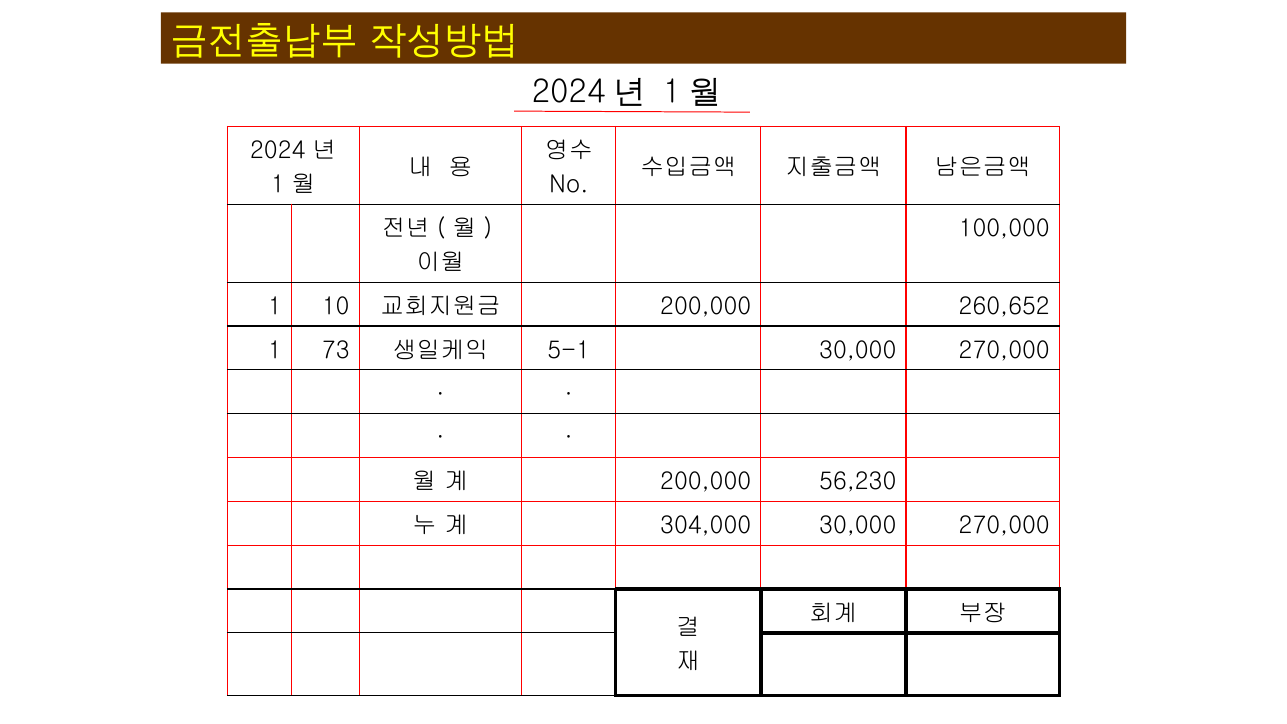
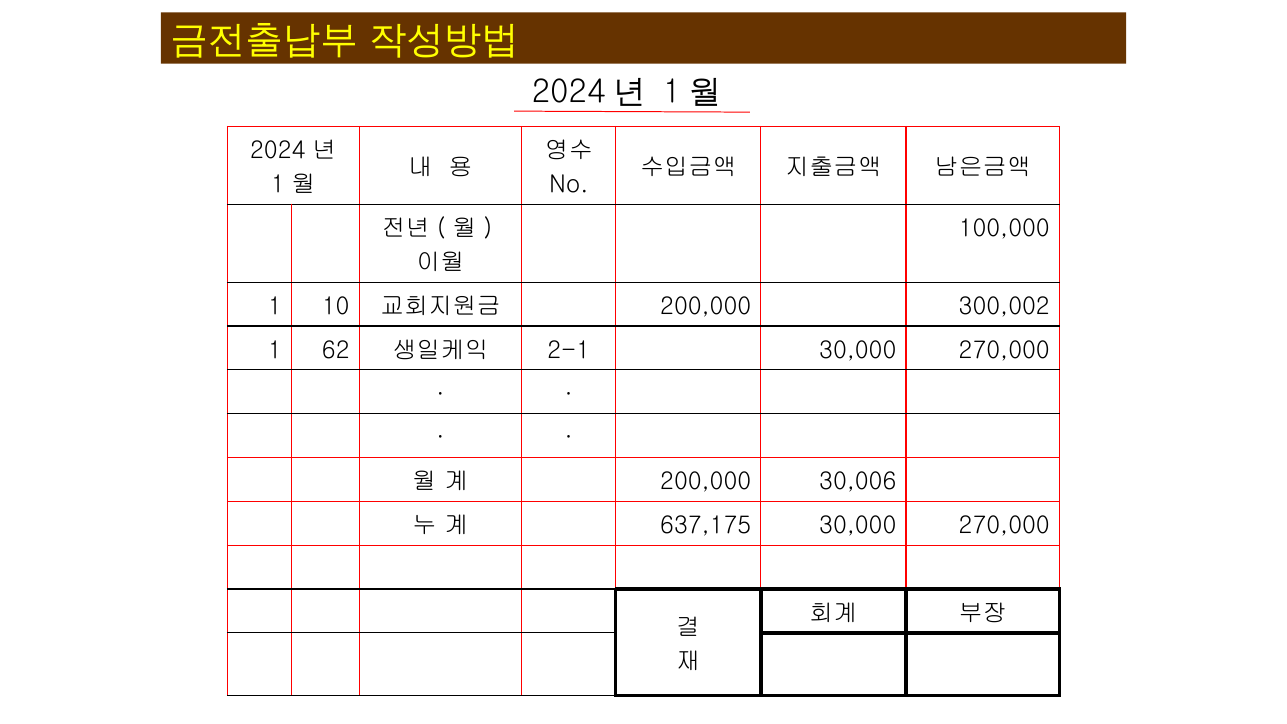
260,652: 260,652 -> 300,002
73: 73 -> 62
5-1: 5-1 -> 2-1
56,230: 56,230 -> 30,006
304,000: 304,000 -> 637,175
